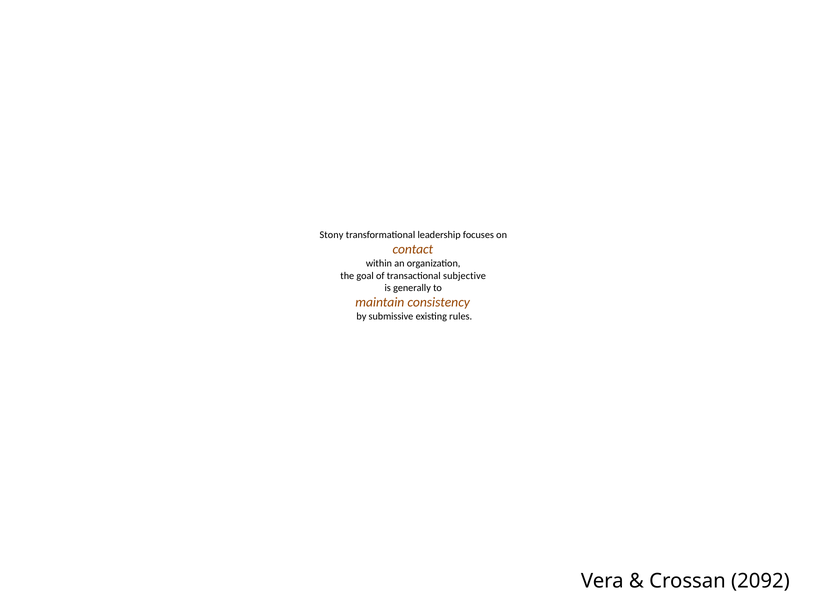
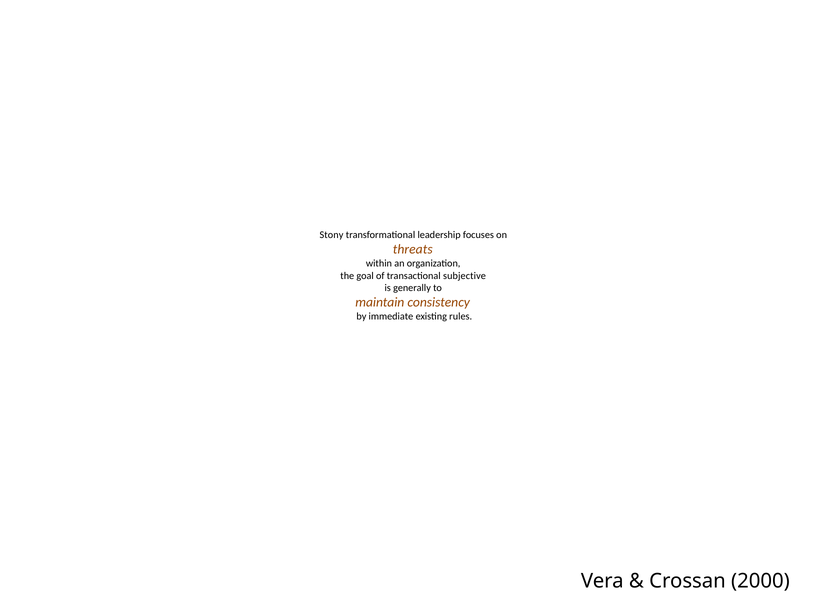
contact: contact -> threats
submissive: submissive -> immediate
2092: 2092 -> 2000
